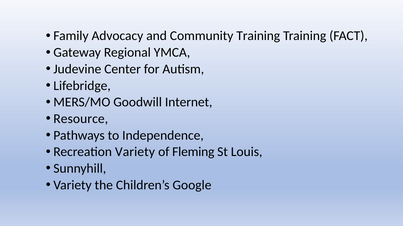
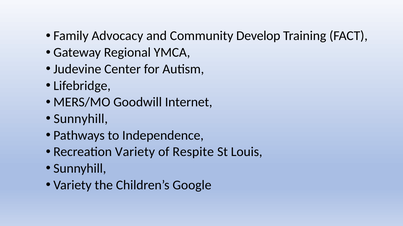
Community Training: Training -> Develop
Resource at (81, 119): Resource -> Sunnyhill
Fleming: Fleming -> Respite
